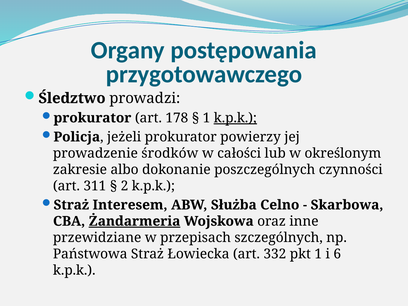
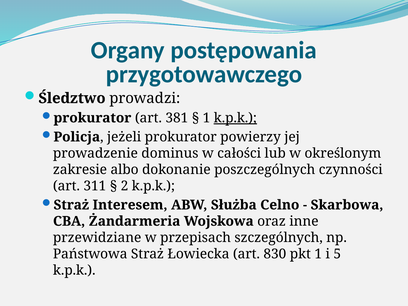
178: 178 -> 381
środków: środków -> dominus
Żandarmeria underline: present -> none
332: 332 -> 830
6: 6 -> 5
